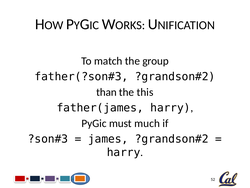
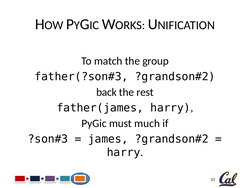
than: than -> back
this: this -> rest
